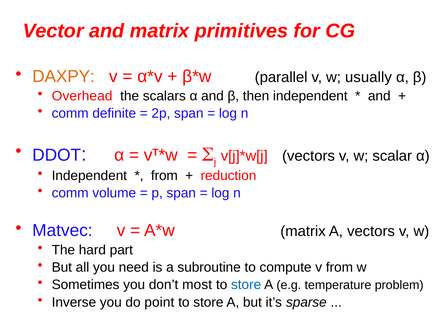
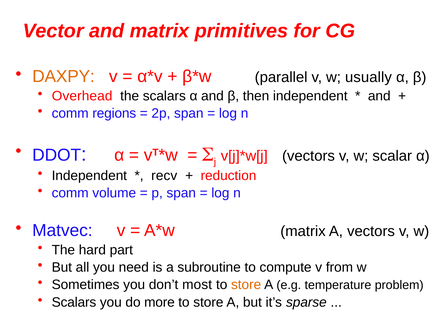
definite: definite -> regions
from at (164, 175): from -> recv
store at (246, 285) colour: blue -> orange
Inverse at (74, 302): Inverse -> Scalars
point: point -> more
